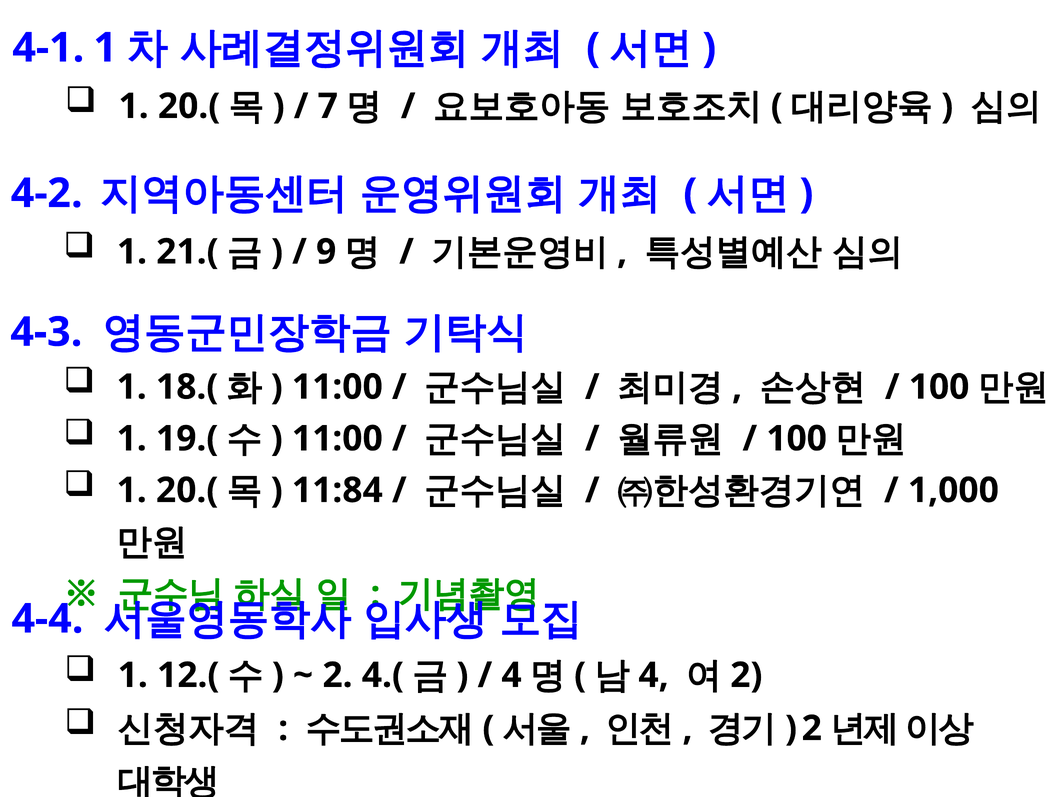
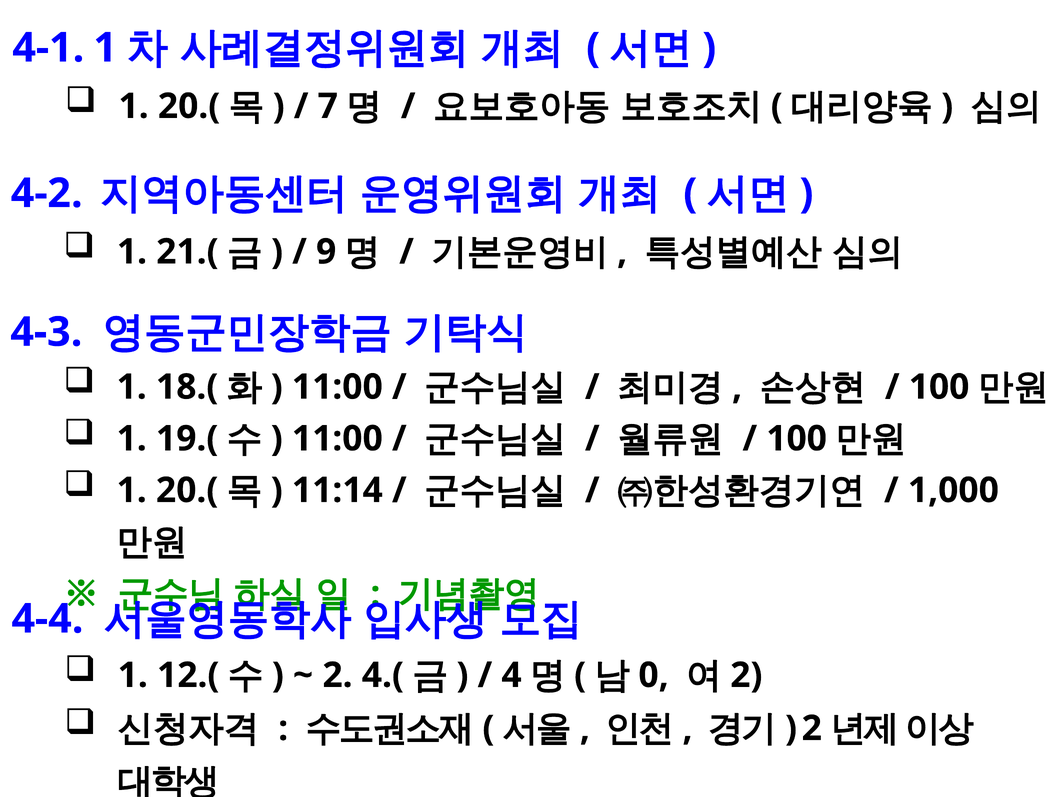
11:84: 11:84 -> 11:14
4 at (654, 675): 4 -> 0
